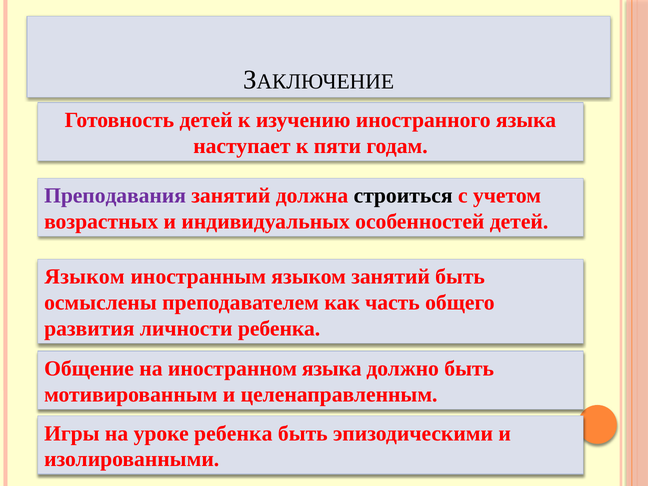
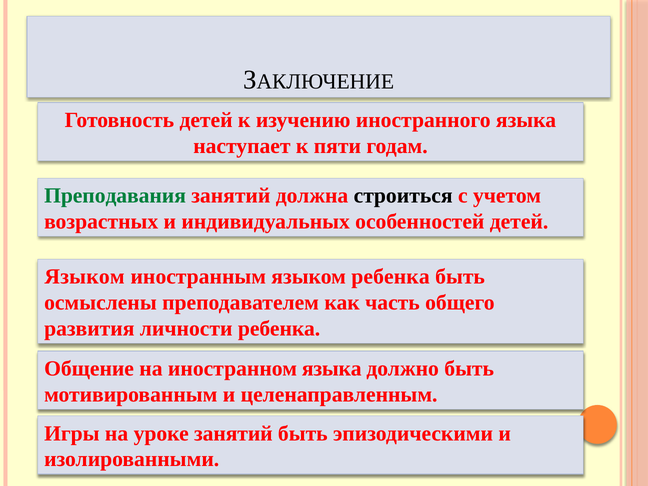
Преподавания colour: purple -> green
языком занятий: занятий -> ребенка
уроке ребенка: ребенка -> занятий
